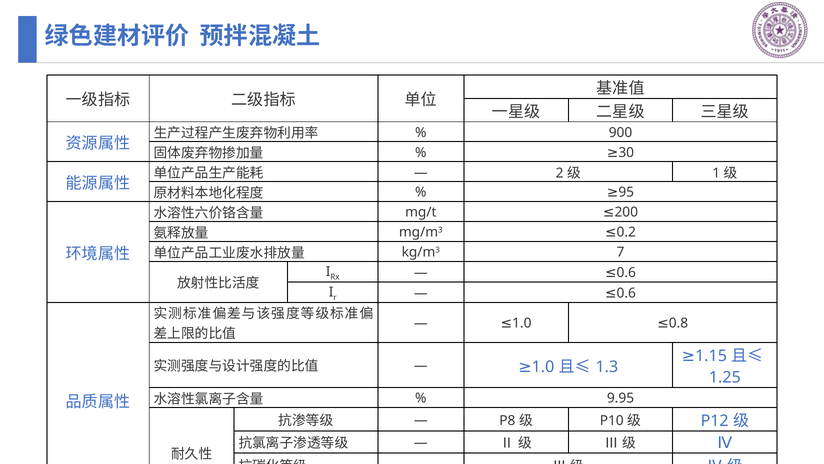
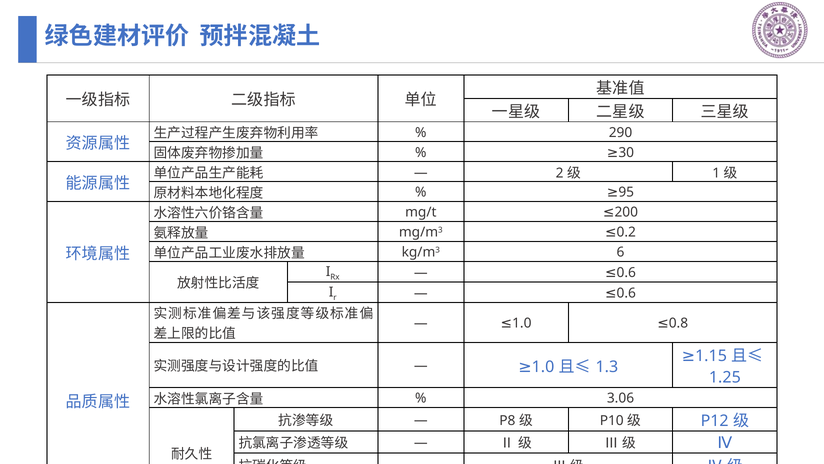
900: 900 -> 290
7: 7 -> 6
9.95: 9.95 -> 3.06
